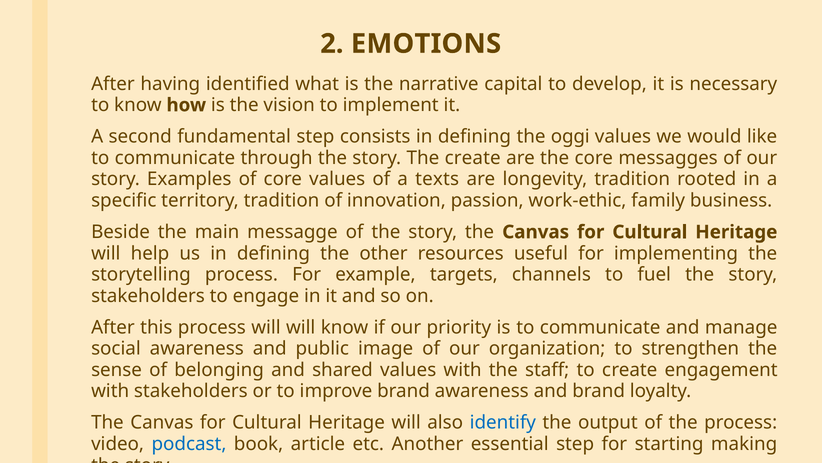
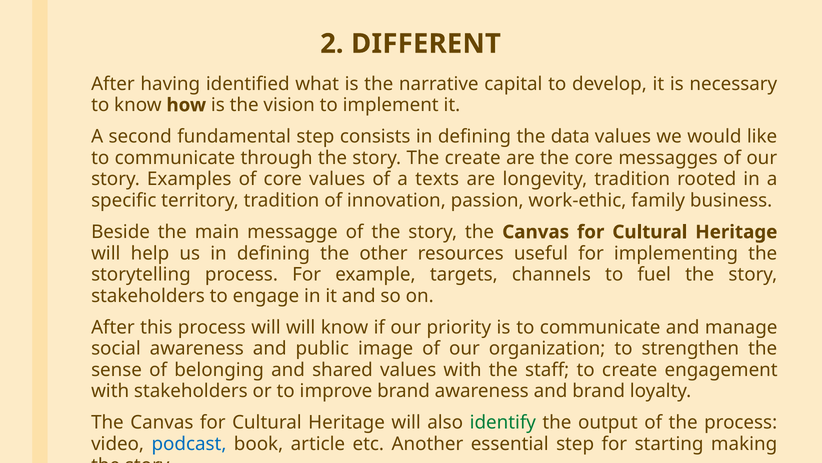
EMOTIONS: EMOTIONS -> DIFFERENT
oggi: oggi -> data
identify colour: blue -> green
